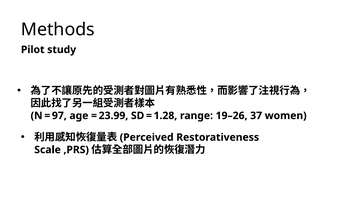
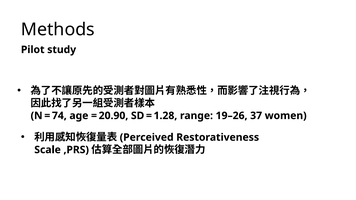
97: 97 -> 74
23.99: 23.99 -> 20.90
